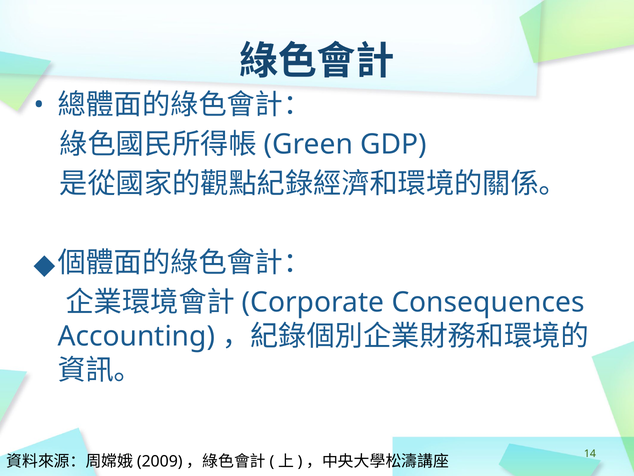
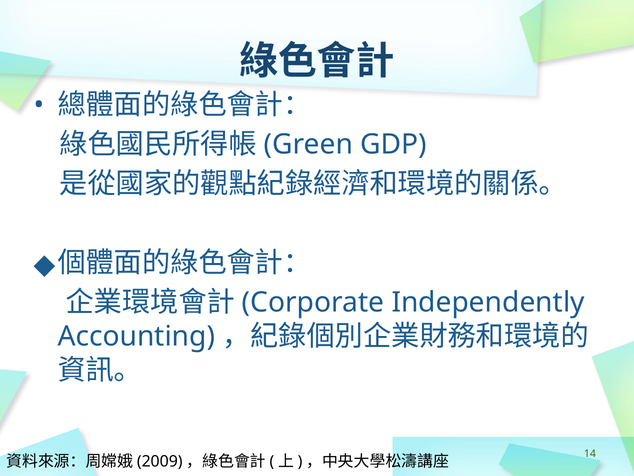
Consequences: Consequences -> Independently
